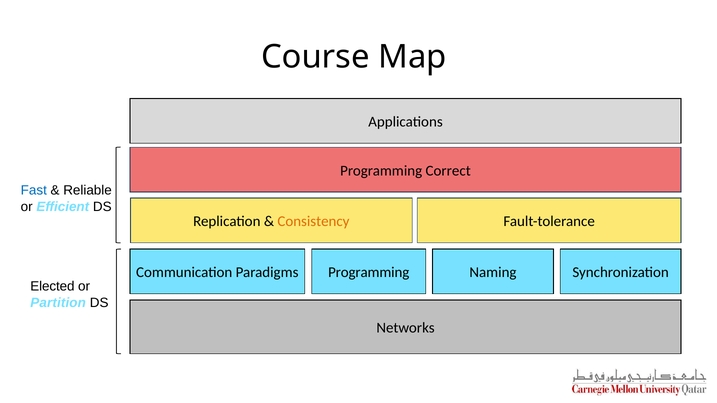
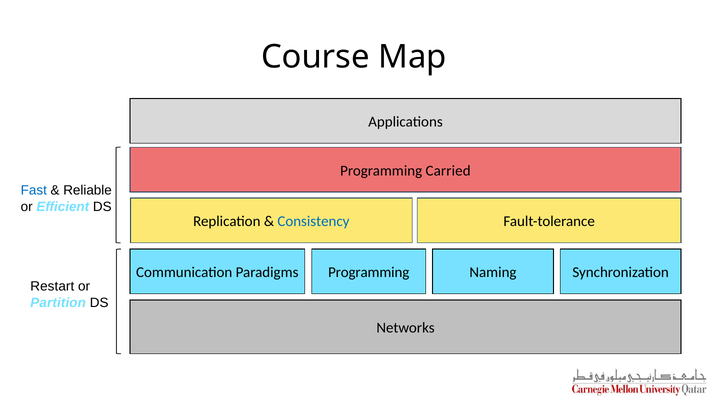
Correct: Correct -> Carried
Consistency colour: orange -> blue
Elected: Elected -> Restart
